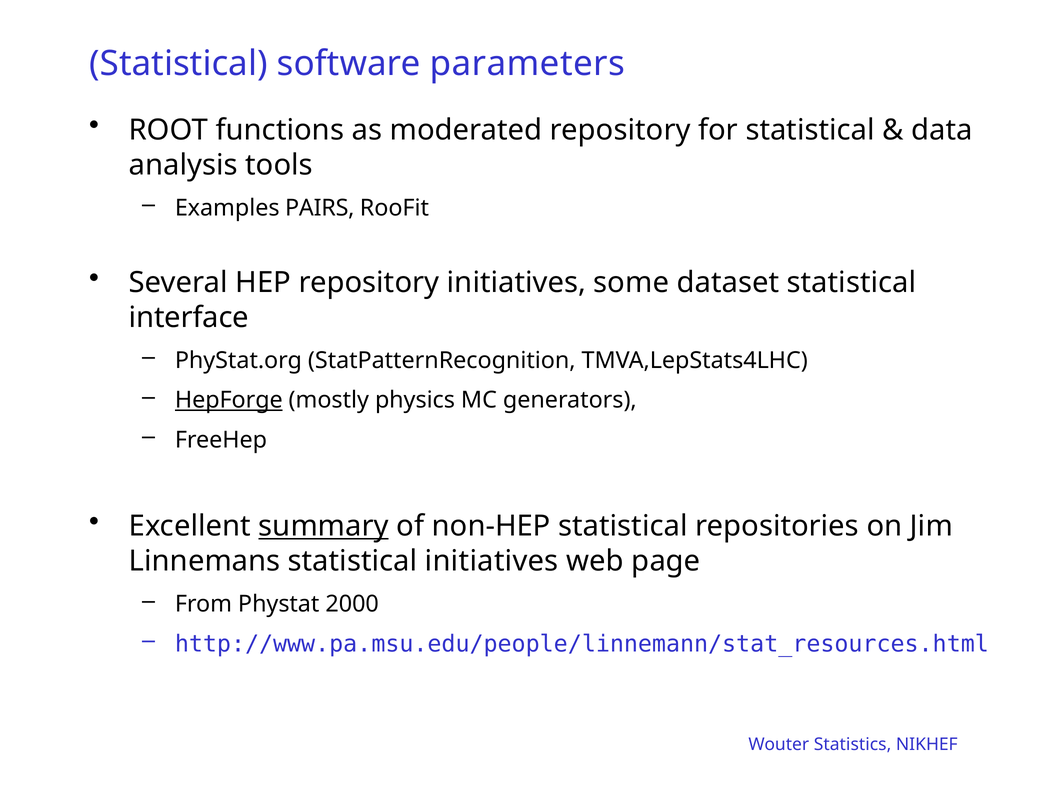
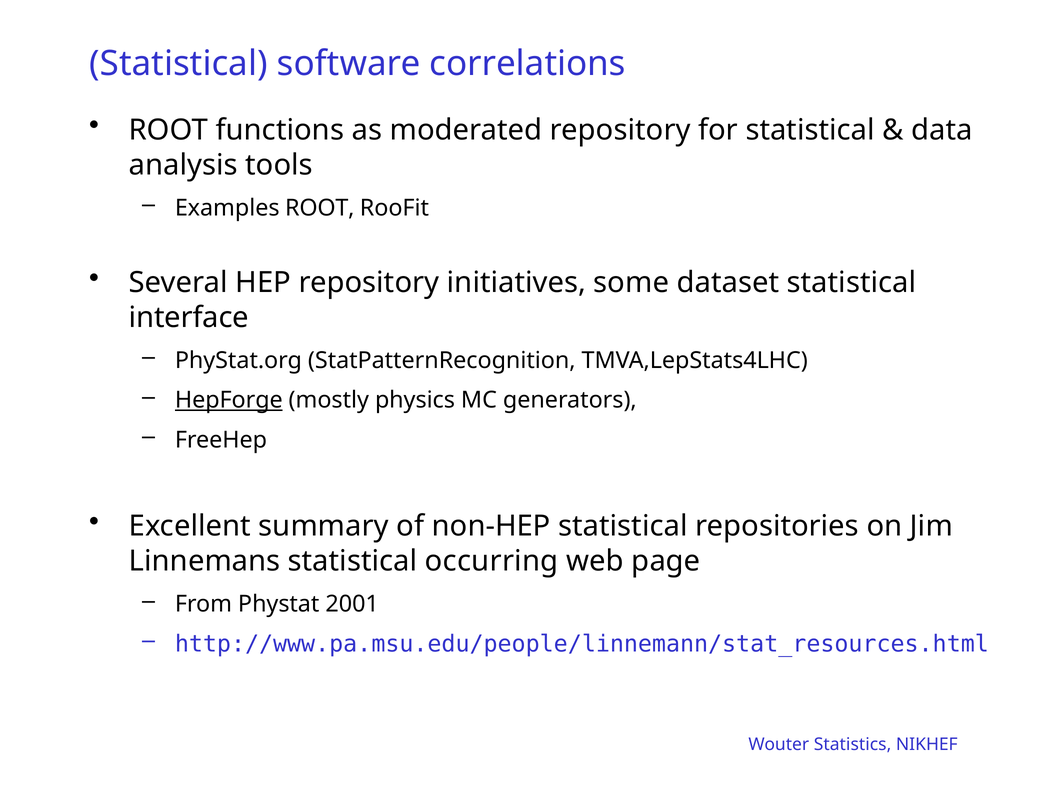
parameters: parameters -> correlations
Examples PAIRS: PAIRS -> ROOT
summary underline: present -> none
statistical initiatives: initiatives -> occurring
2000: 2000 -> 2001
